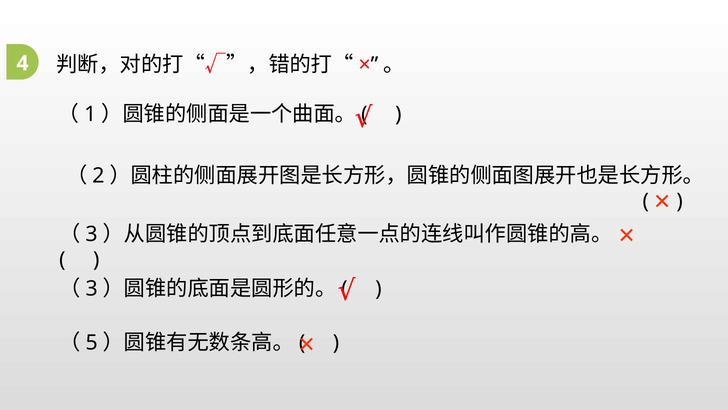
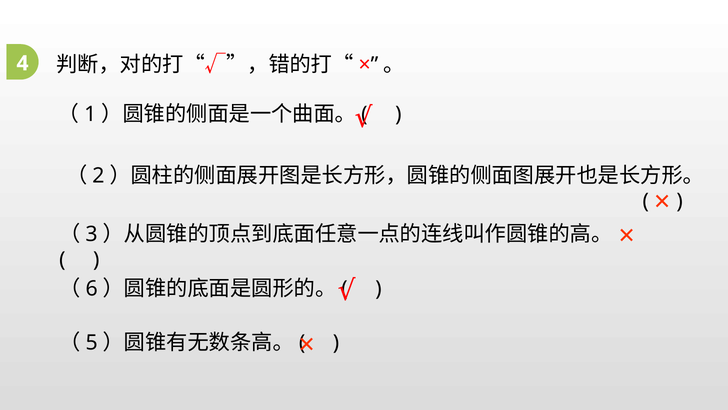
3 at (92, 288): 3 -> 6
